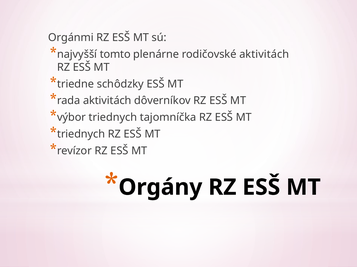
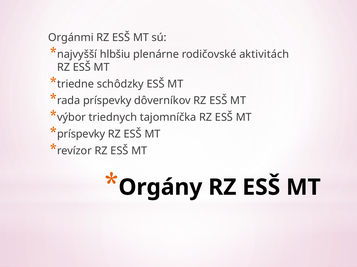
tomto: tomto -> hlbšiu
rada aktivitách: aktivitách -> príspevky
triednych at (81, 134): triednych -> príspevky
